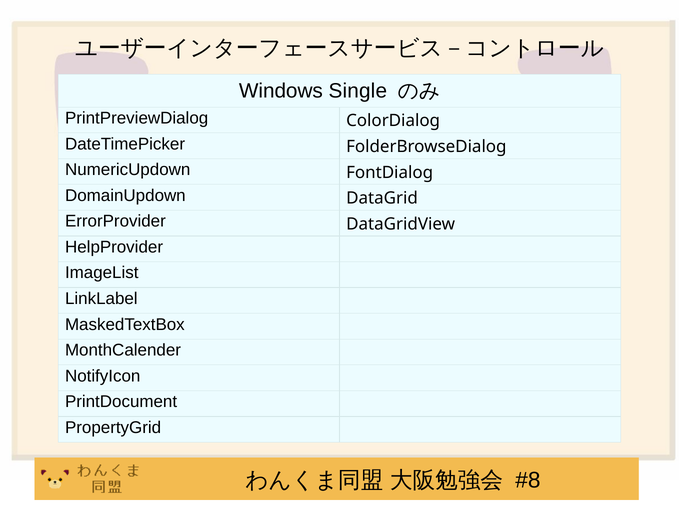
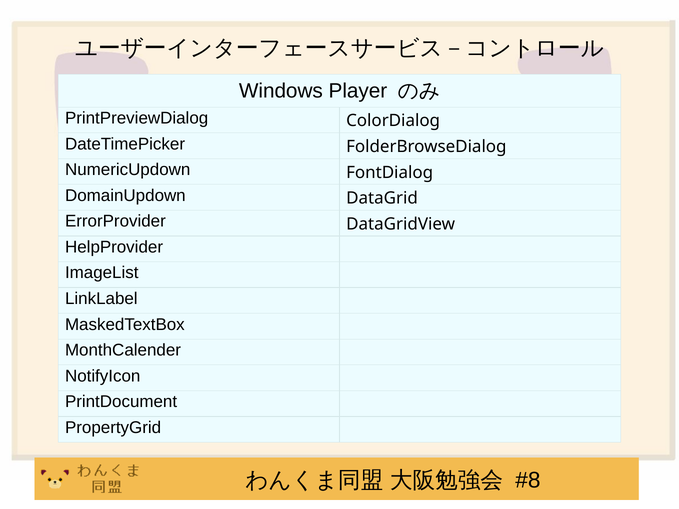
Single: Single -> Player
